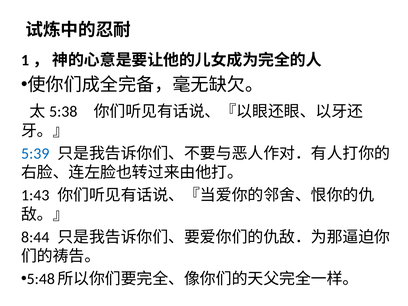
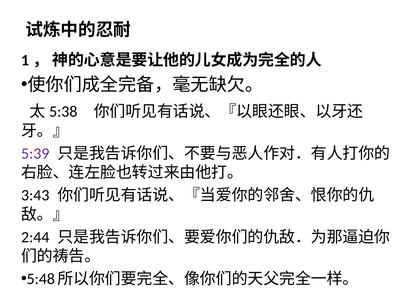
5:39 colour: blue -> purple
1:43: 1:43 -> 3:43
8:44: 8:44 -> 2:44
